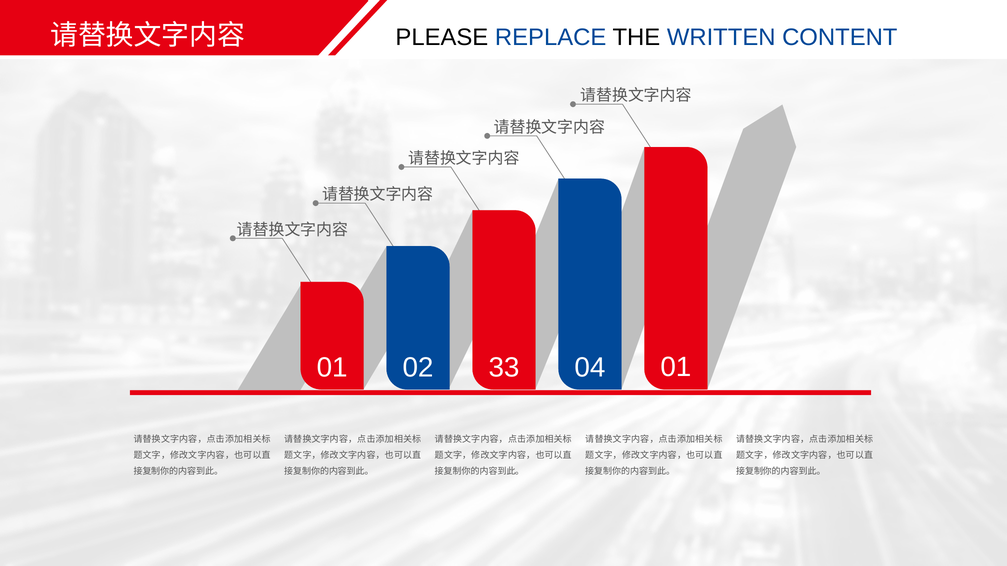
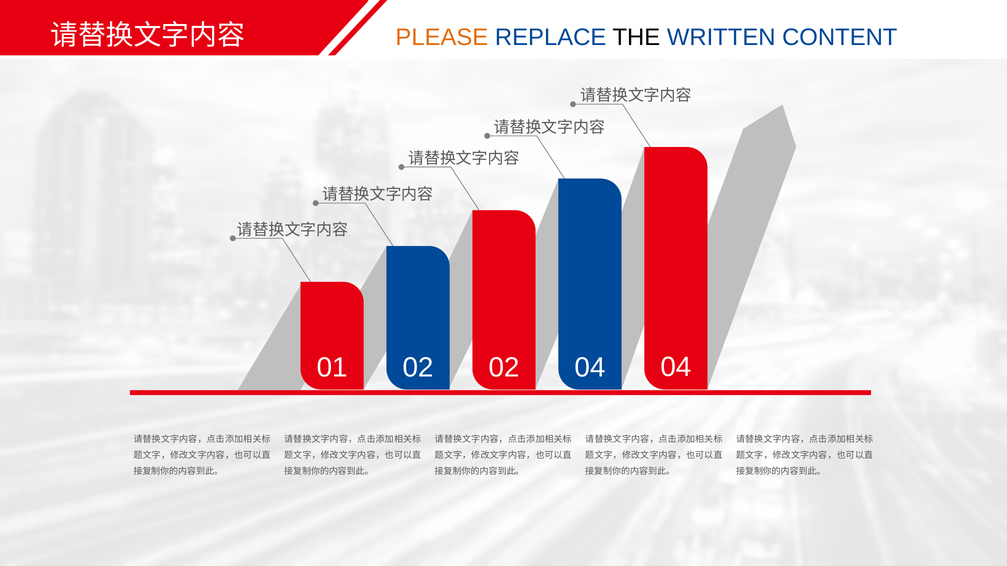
PLEASE colour: black -> orange
02 33: 33 -> 02
04 01: 01 -> 04
